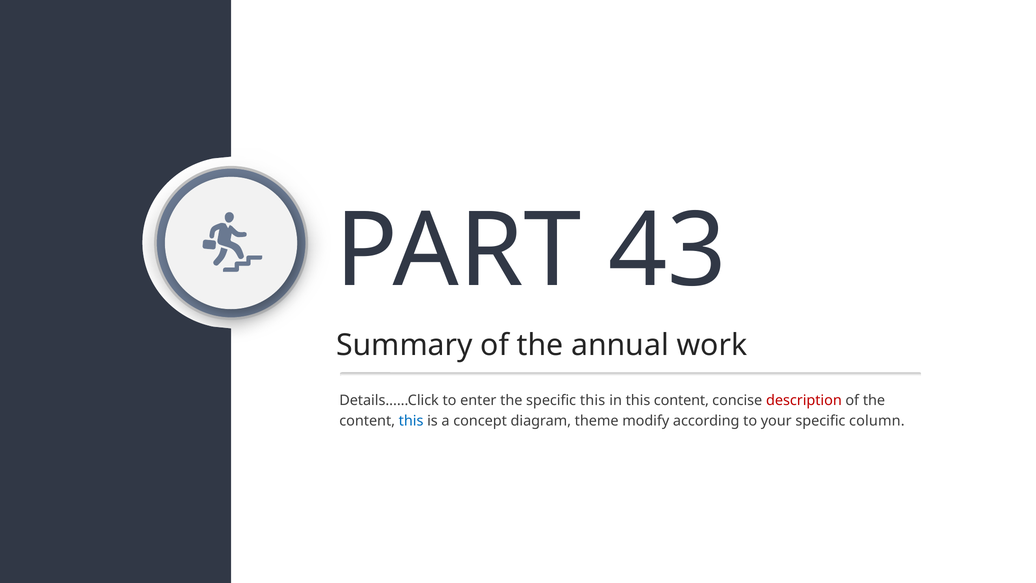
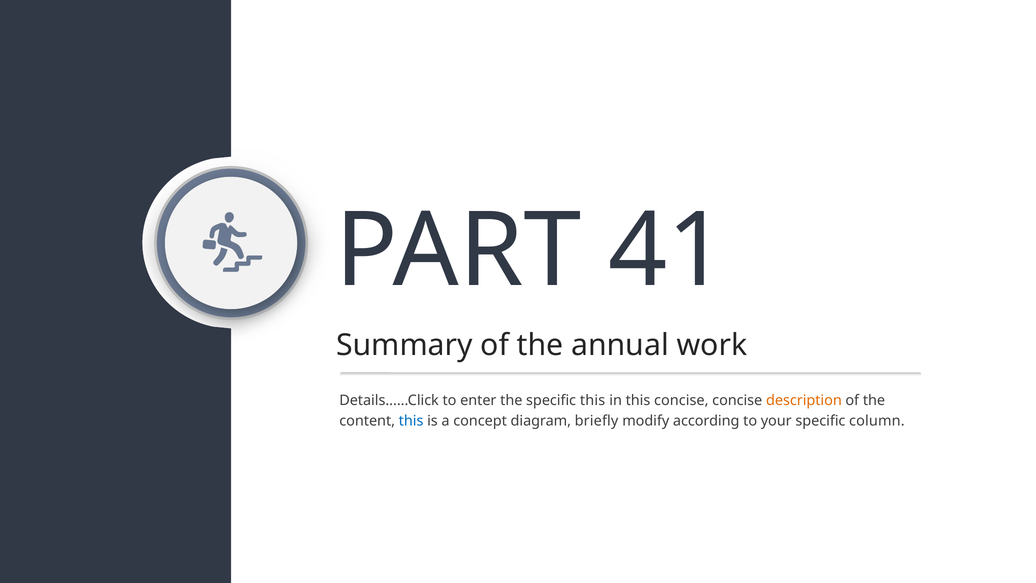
43: 43 -> 41
this content: content -> concise
description colour: red -> orange
theme: theme -> briefly
